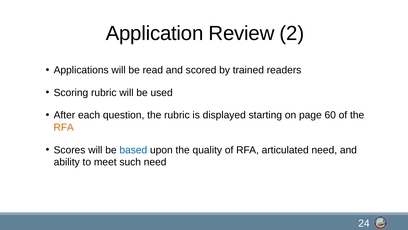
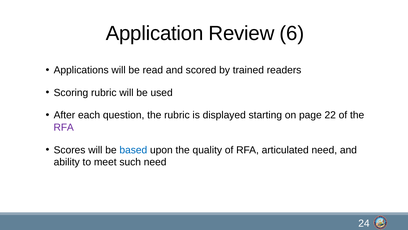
2: 2 -> 6
60: 60 -> 22
RFA at (64, 127) colour: orange -> purple
